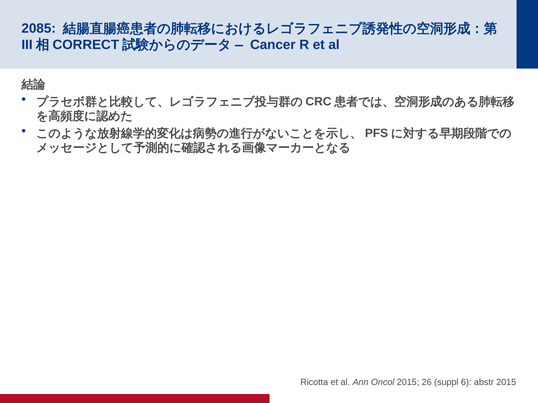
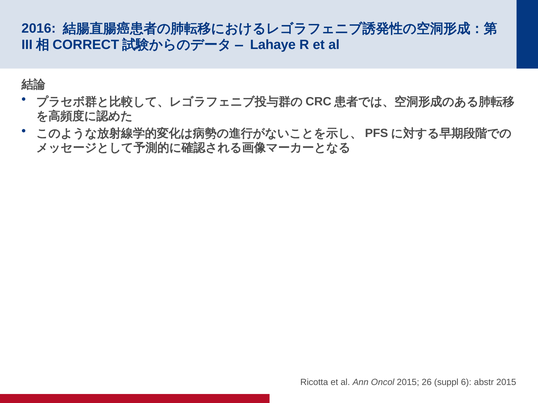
2085: 2085 -> 2016
Cancer: Cancer -> Lahaye
